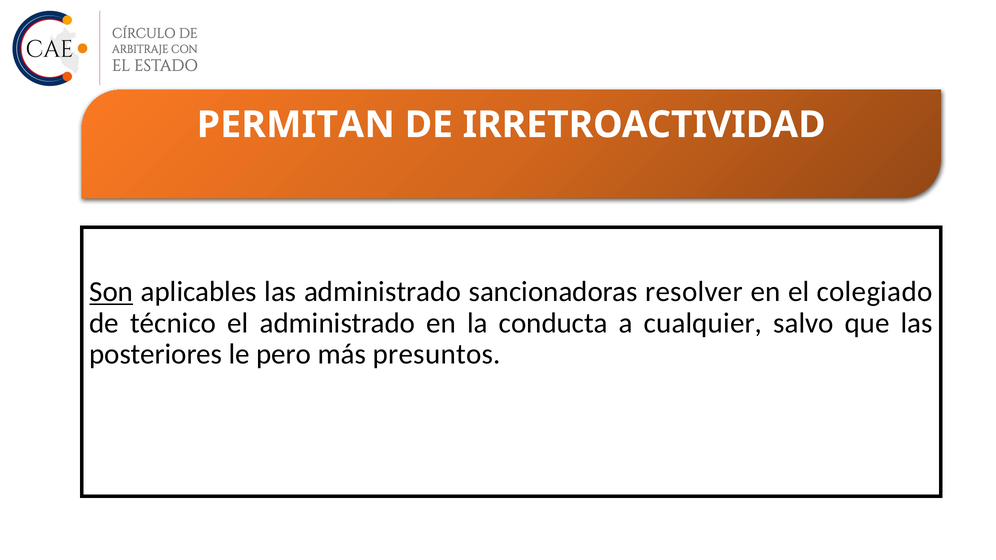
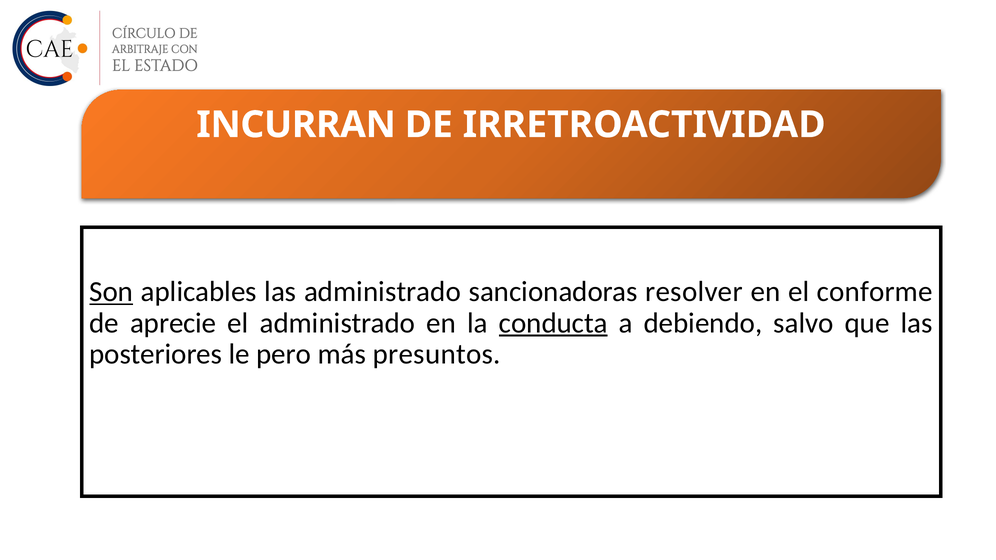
PERMITAN: PERMITAN -> INCURRAN
colegiado: colegiado -> conforme
técnico: técnico -> aprecie
conducta underline: none -> present
cualquier: cualquier -> debiendo
